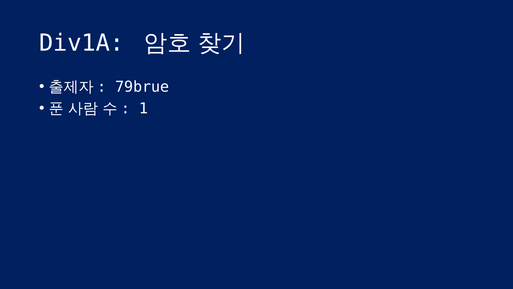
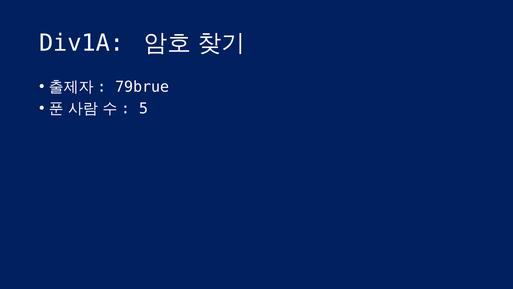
1: 1 -> 5
